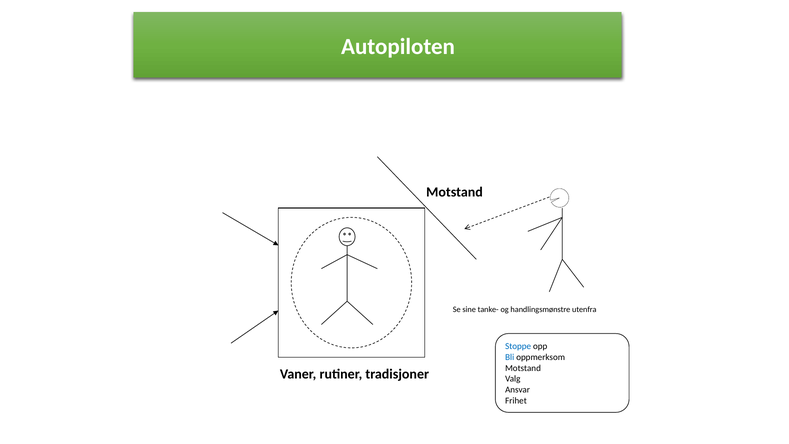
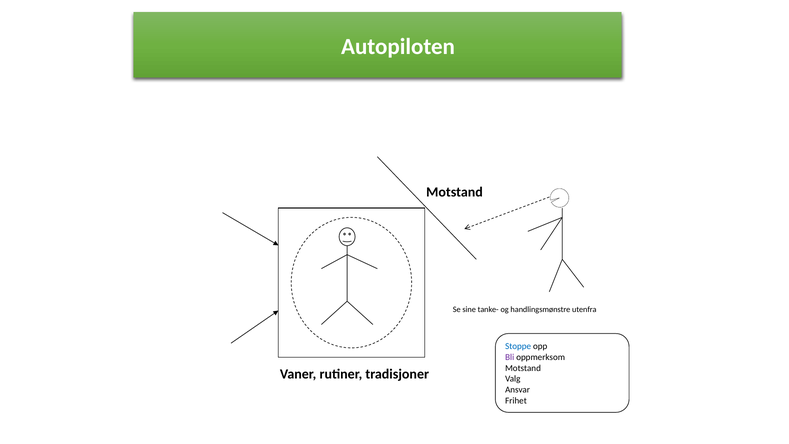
Bli colour: blue -> purple
